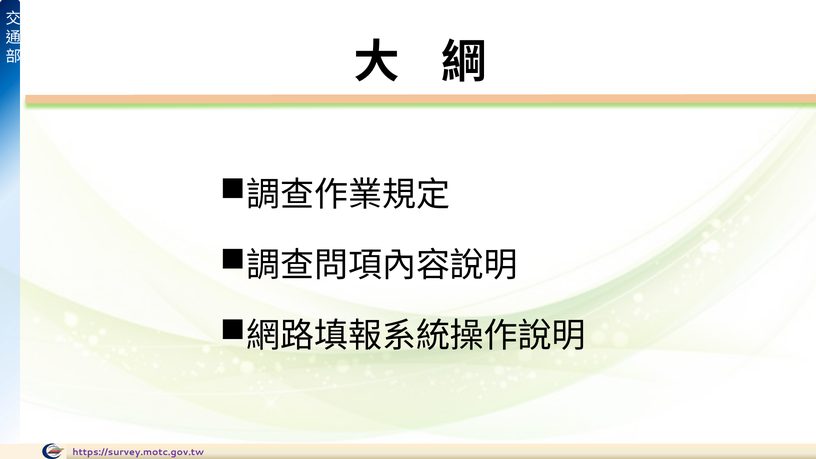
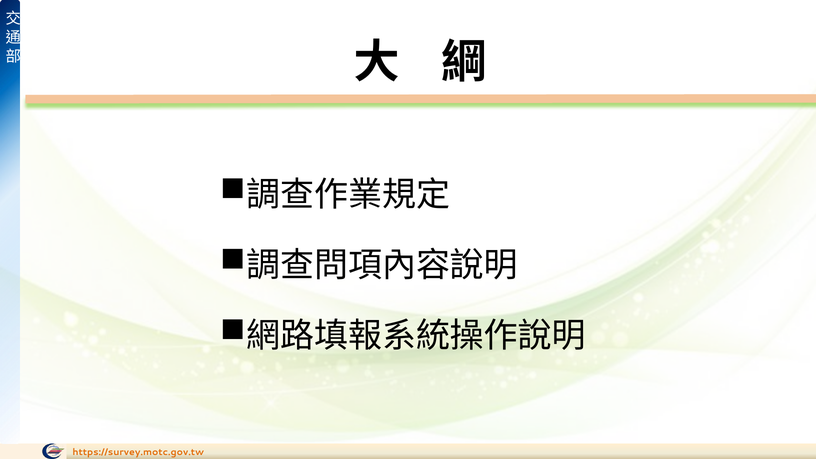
https://survey.motc.gov.tw colour: purple -> orange
